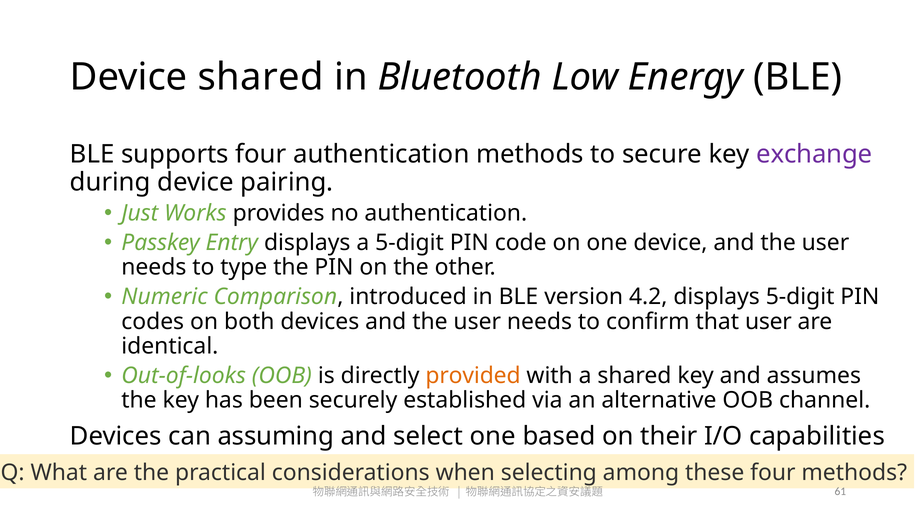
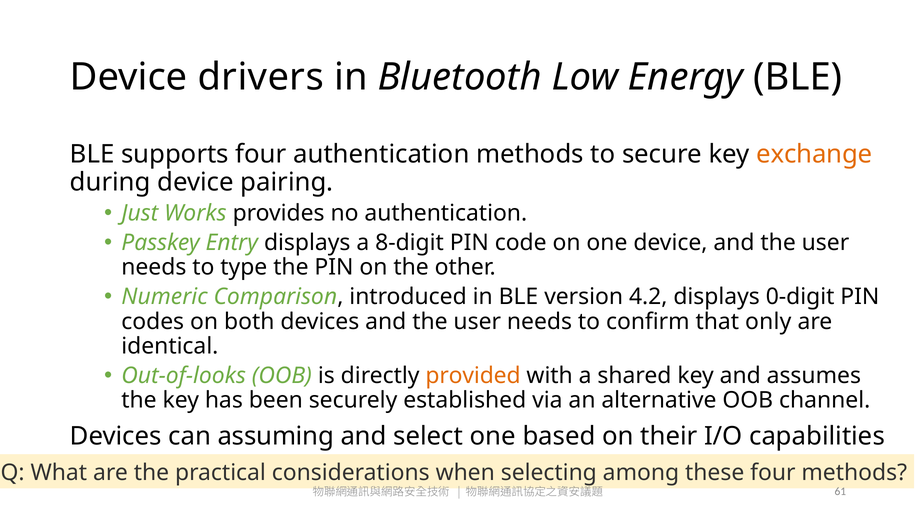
Device shared: shared -> drivers
exchange colour: purple -> orange
a 5-digit: 5-digit -> 8-digit
displays 5-digit: 5-digit -> 0-digit
that user: user -> only
